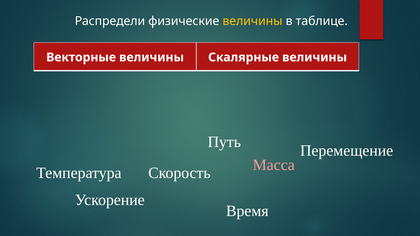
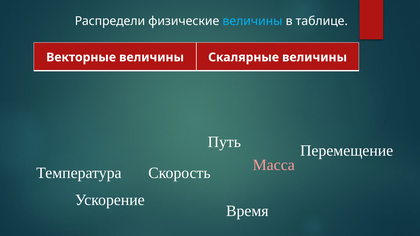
величины at (252, 21) colour: yellow -> light blue
